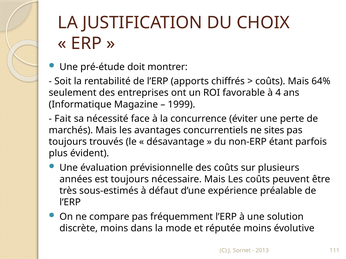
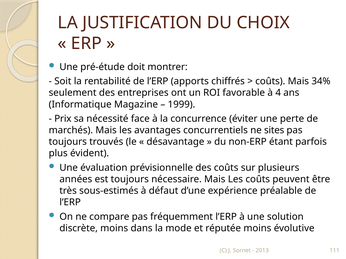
64%: 64% -> 34%
Fait: Fait -> Prix
